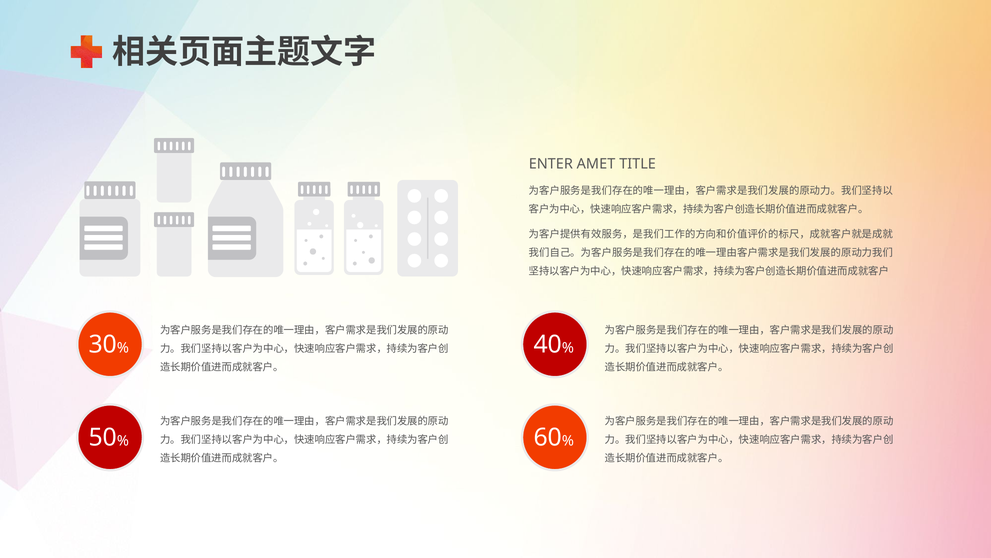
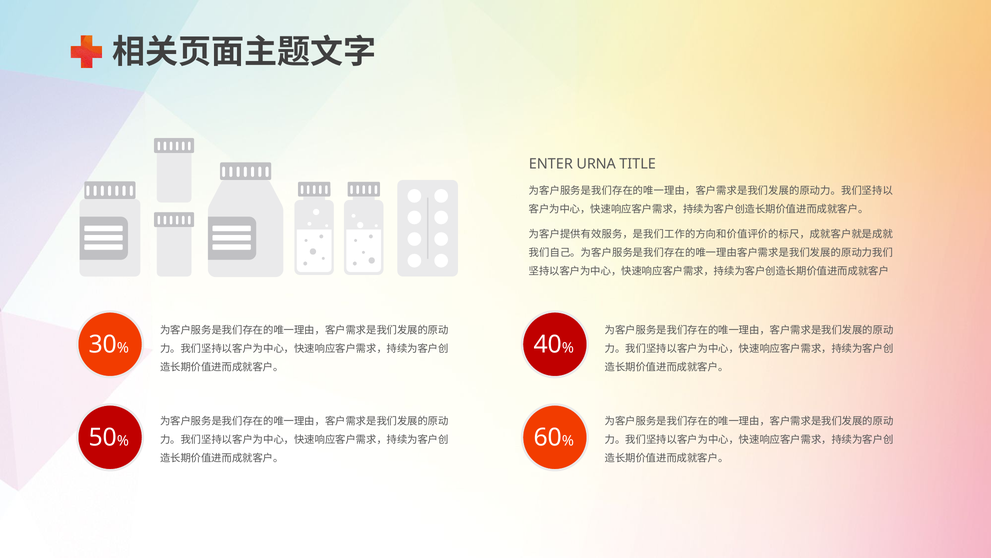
AMET: AMET -> URNA
